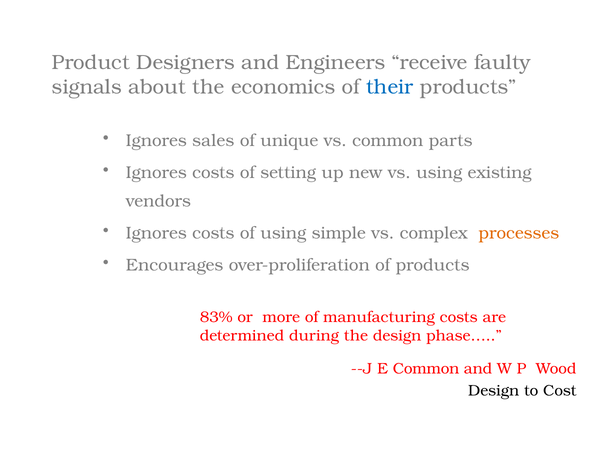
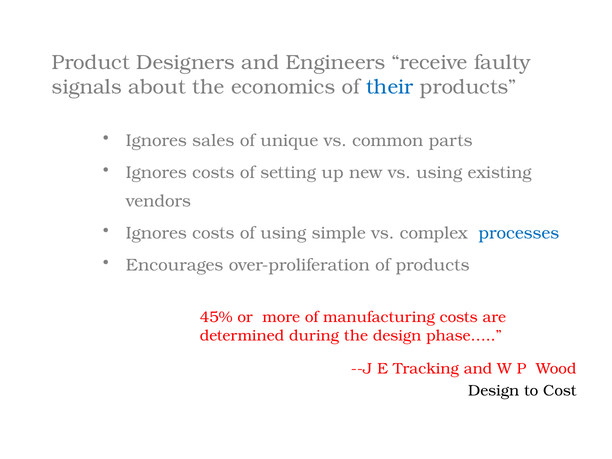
processes colour: orange -> blue
83%: 83% -> 45%
E Common: Common -> Tracking
